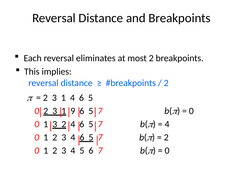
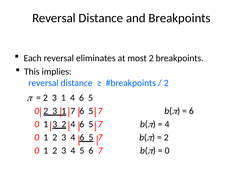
1 9: 9 -> 7
0 at (191, 111): 0 -> 6
